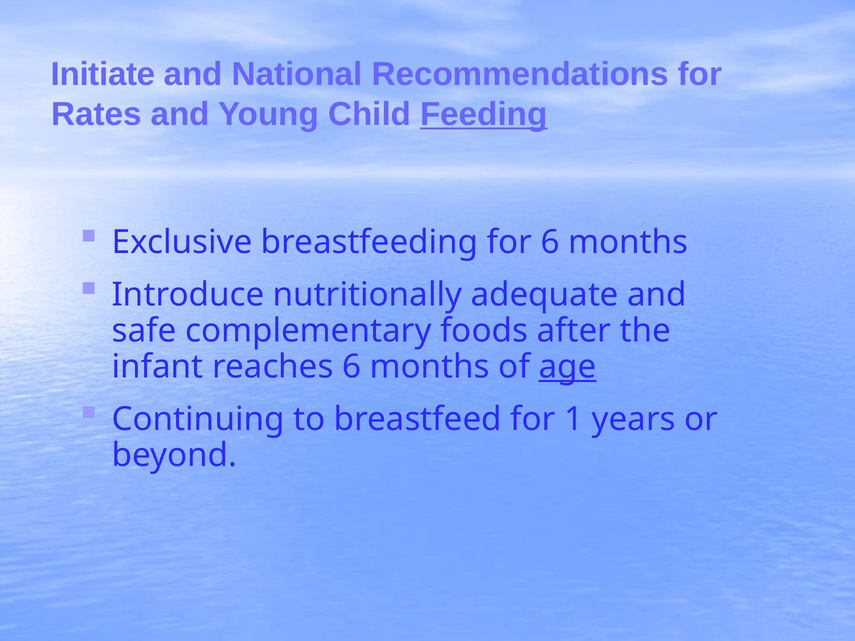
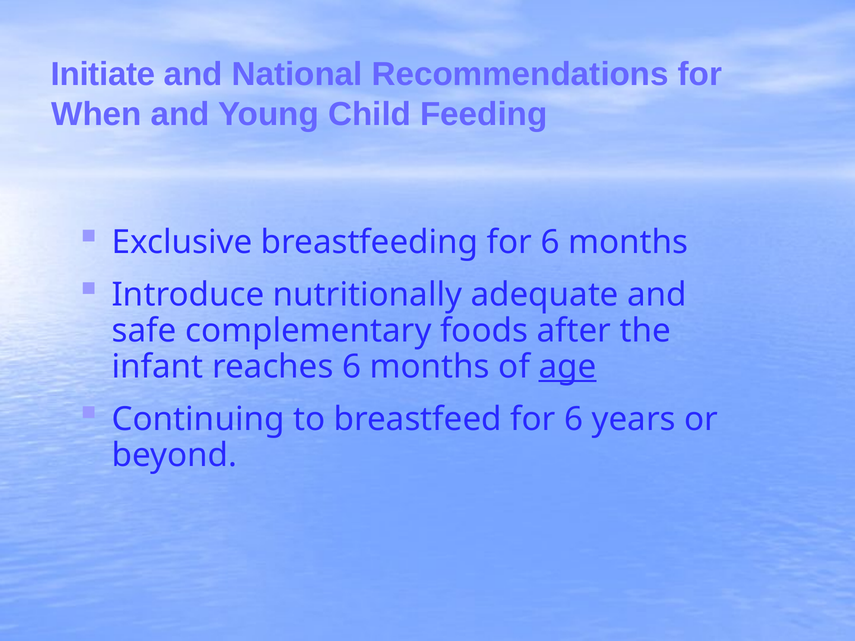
Rates: Rates -> When
Feeding underline: present -> none
breastfeed for 1: 1 -> 6
